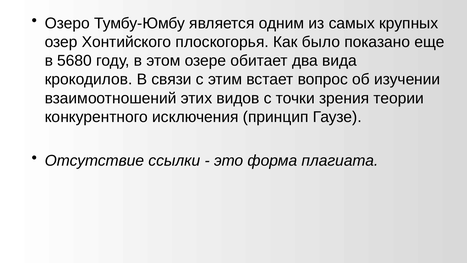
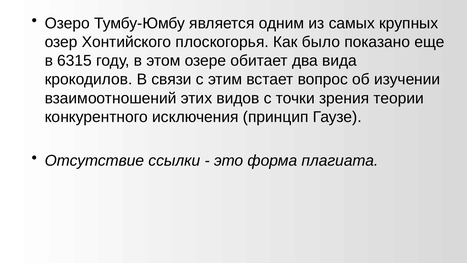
5680: 5680 -> 6315
